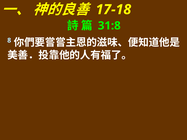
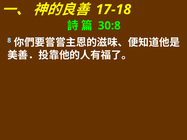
31:8: 31:8 -> 30:8
